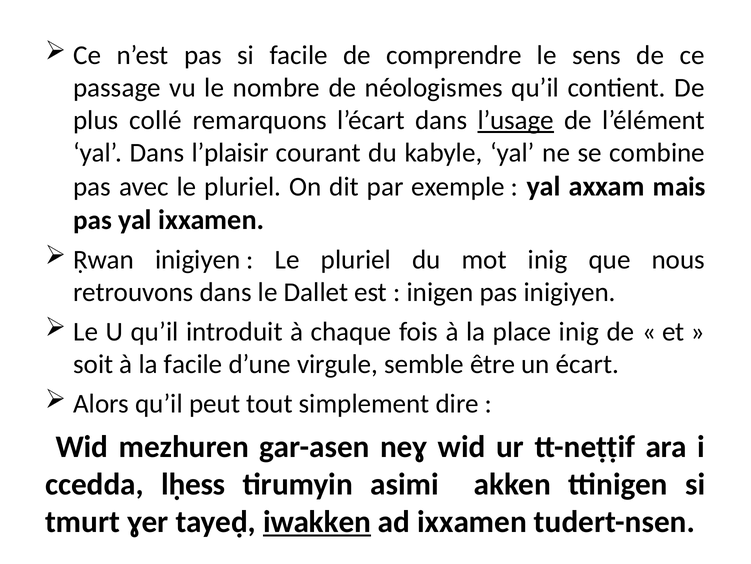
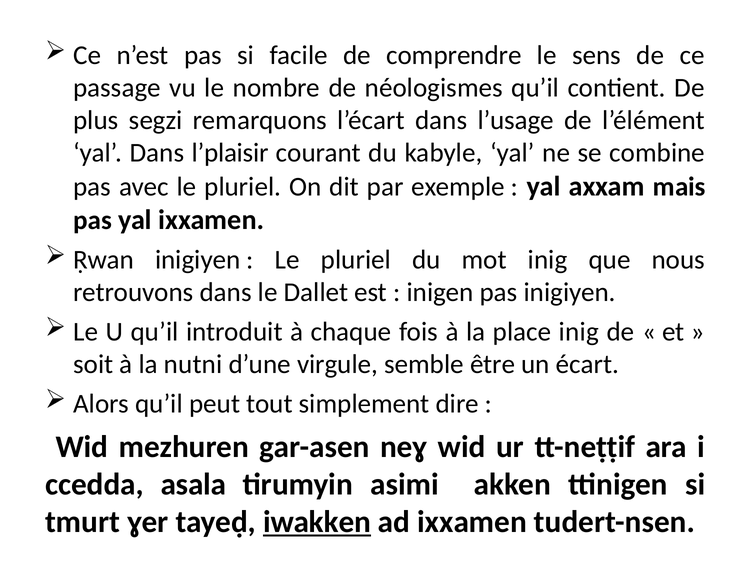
collé: collé -> segzi
l’usage underline: present -> none
la facile: facile -> nutni
lḥess: lḥess -> asala
